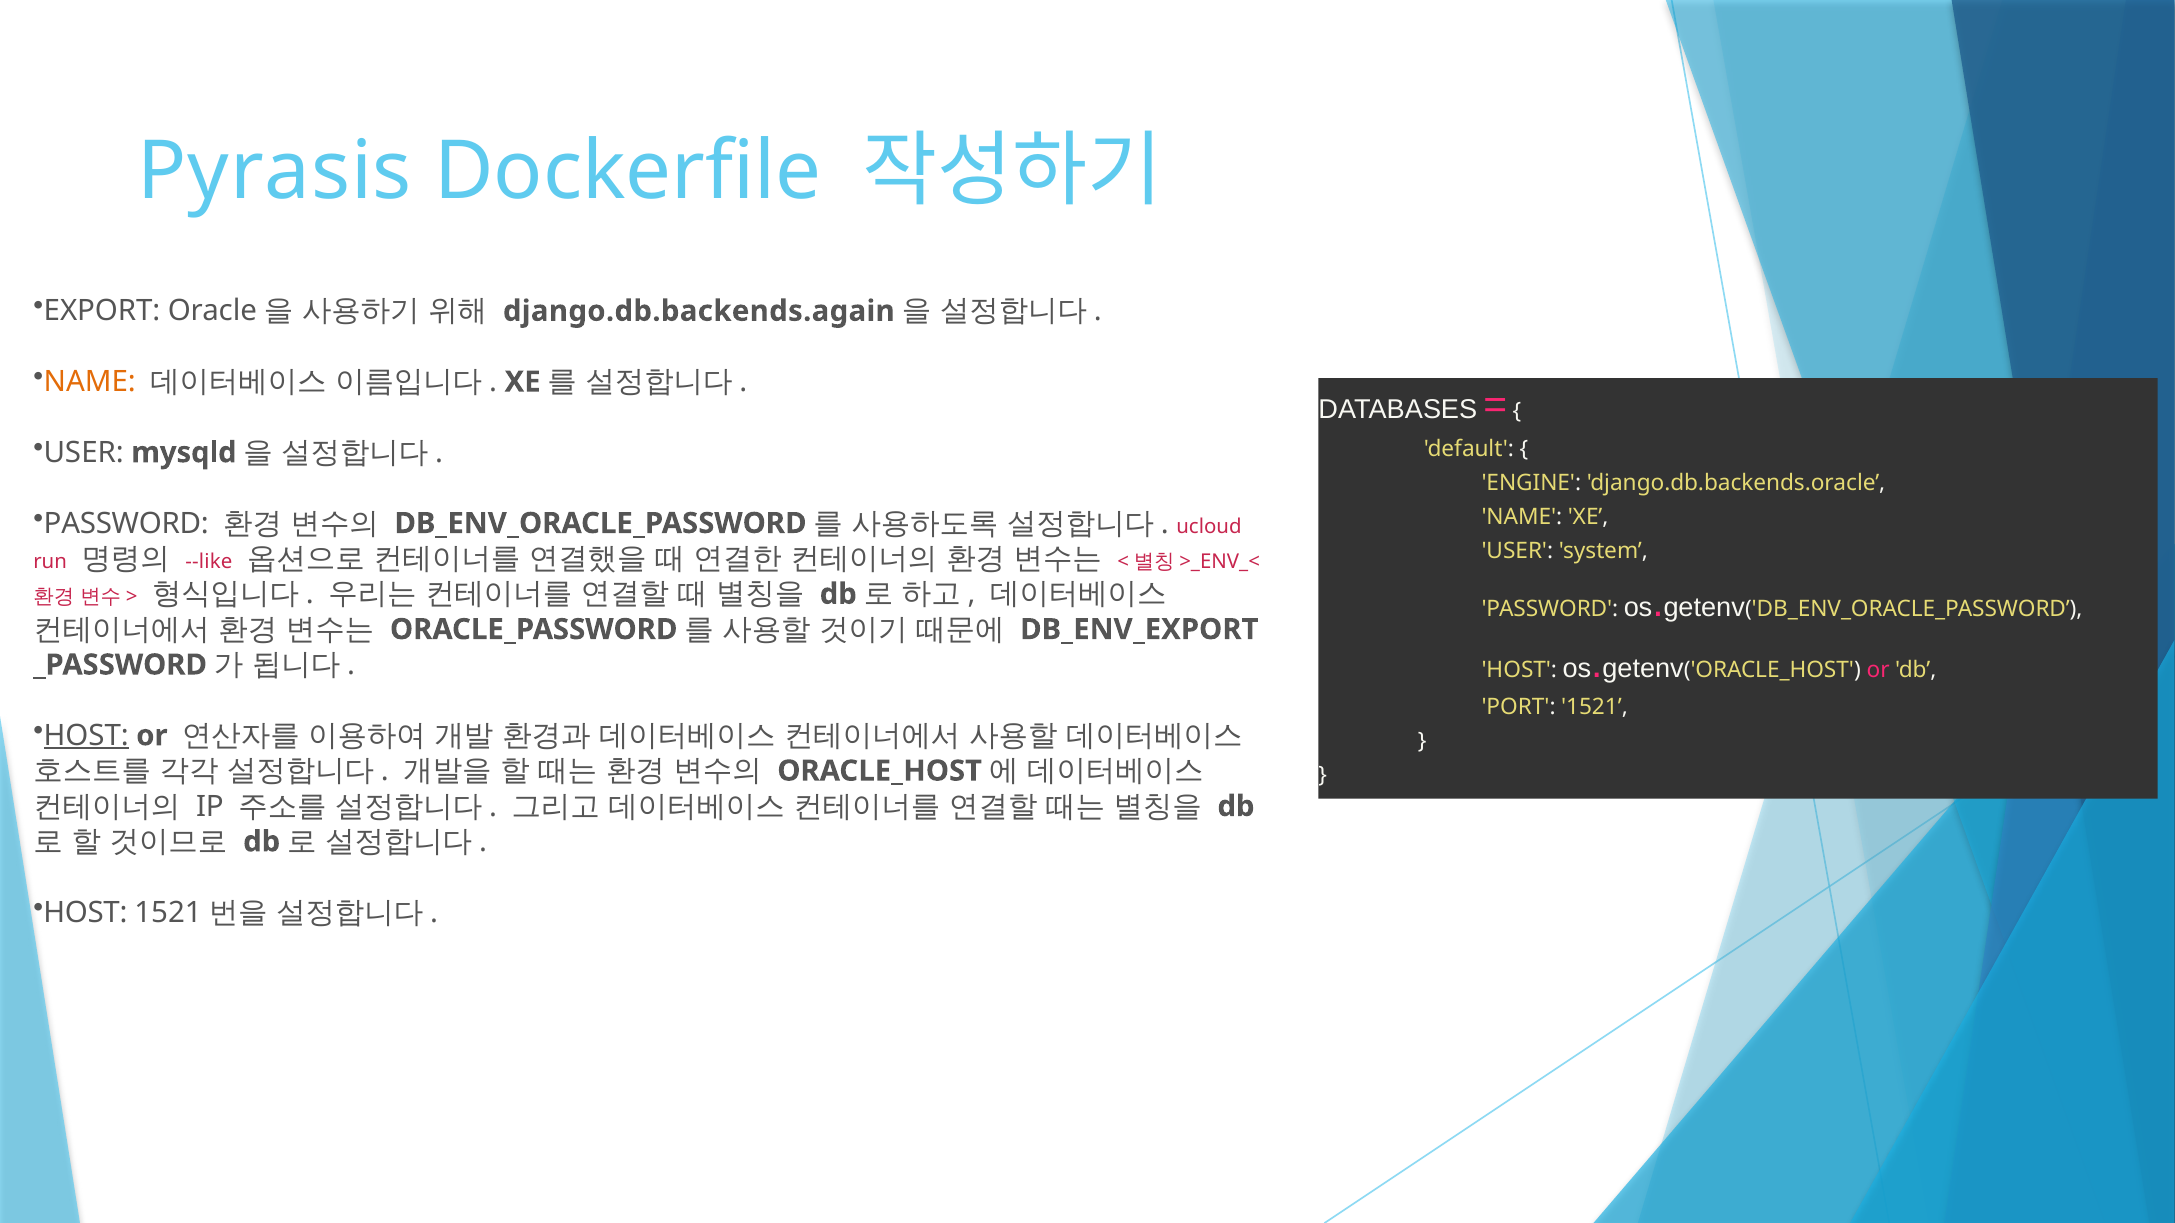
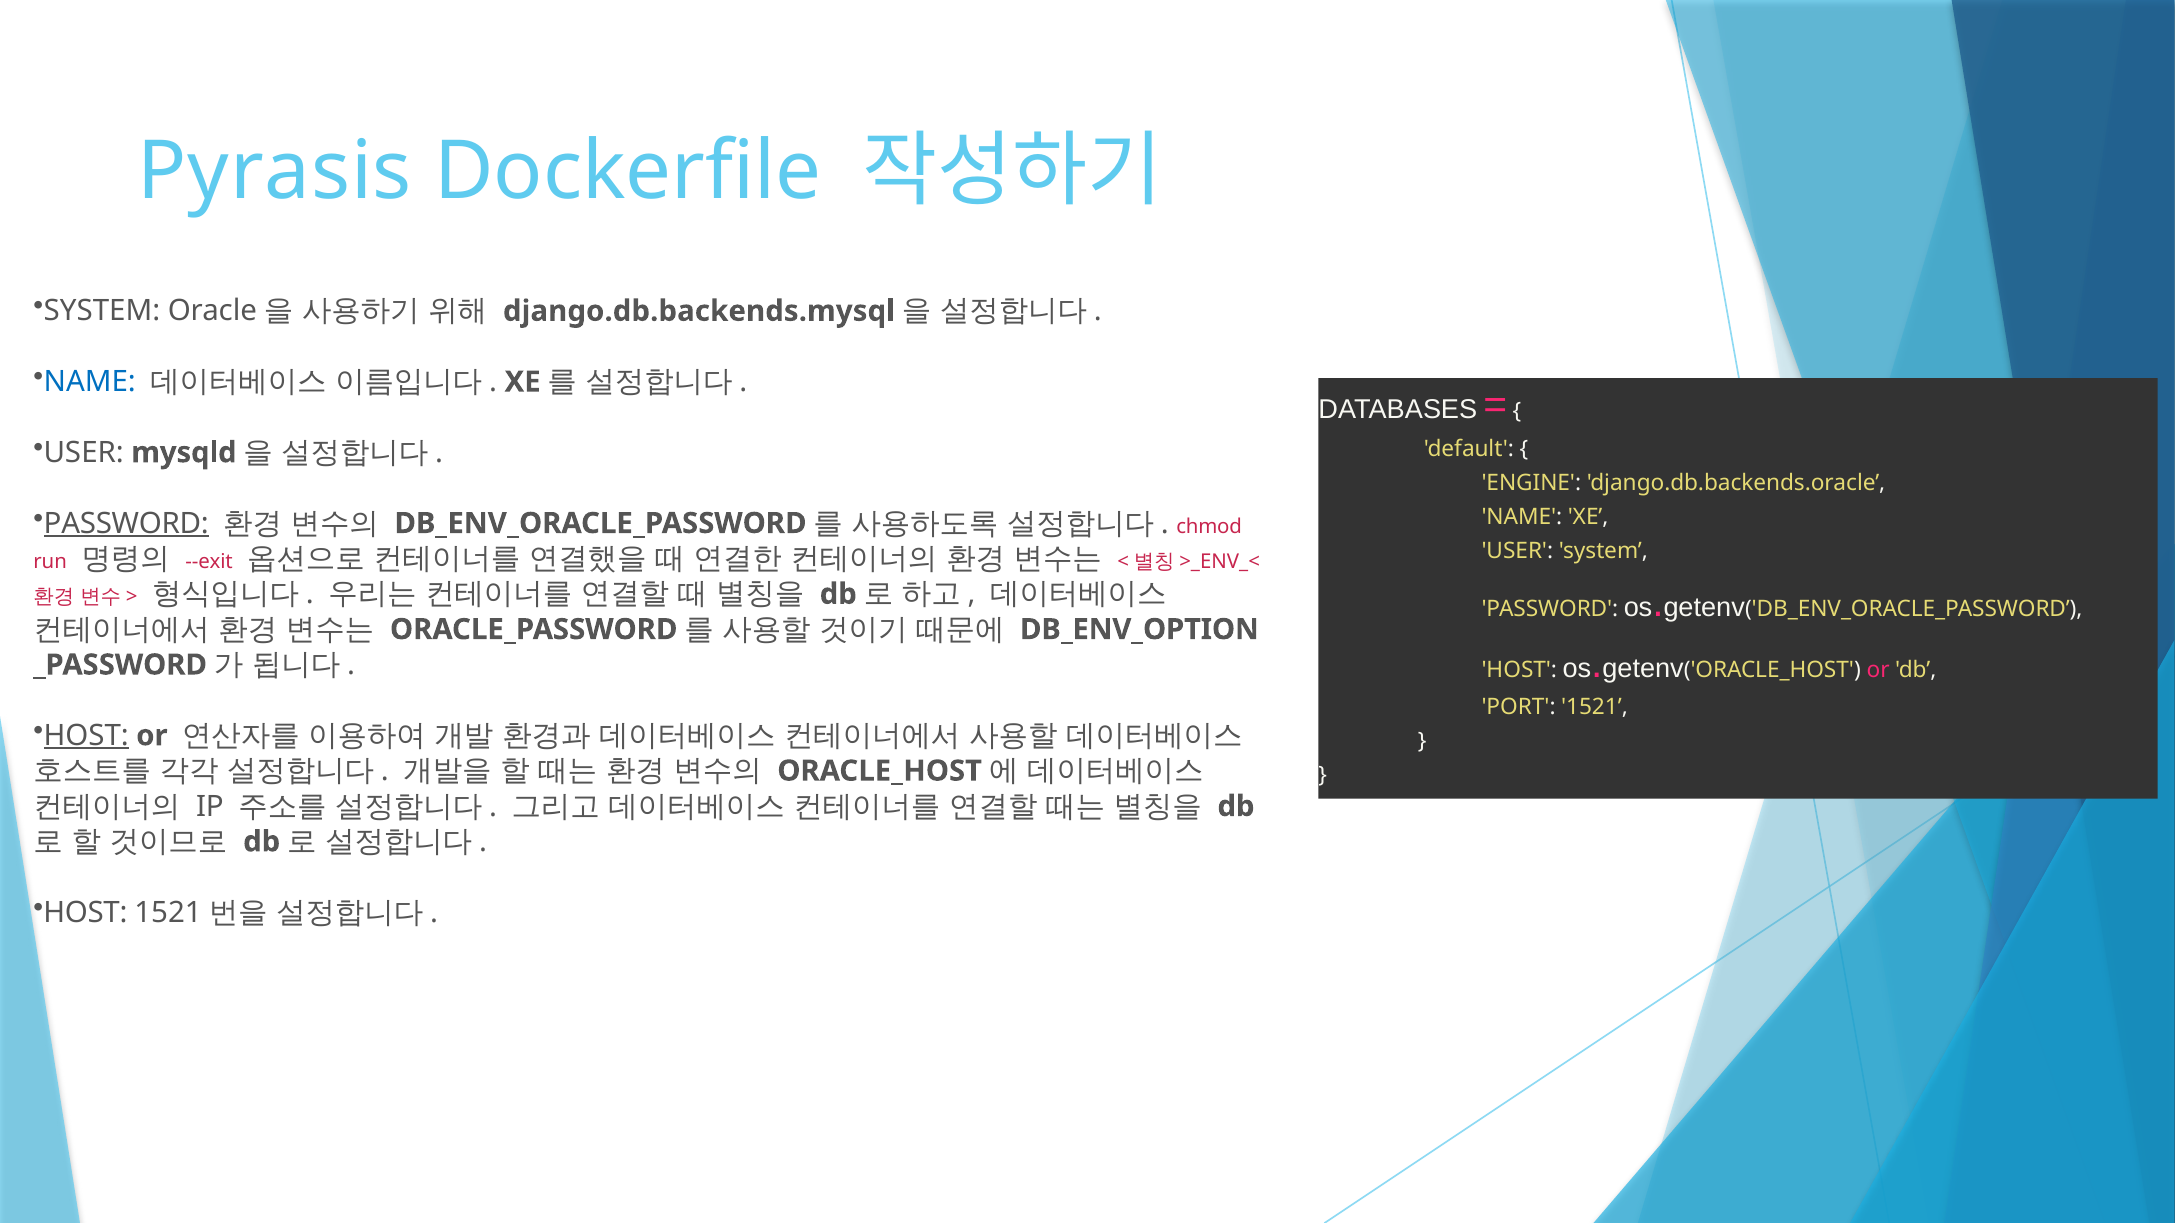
EXPORT at (102, 311): EXPORT -> SYSTEM
django.db.backends.again: django.db.backends.again -> django.db.backends.mysql
NAME at (90, 382) colour: orange -> blue
PASSWORD at (126, 524) underline: none -> present
ucloud: ucloud -> chmod
--like: --like -> --exit
DB_ENV_EXPORT: DB_ENV_EXPORT -> DB_ENV_OPTION
